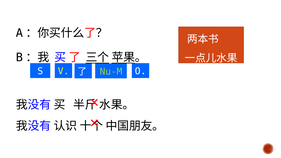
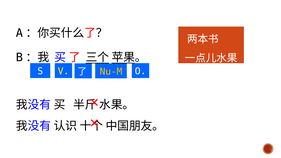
Nu-M colour: light green -> yellow
